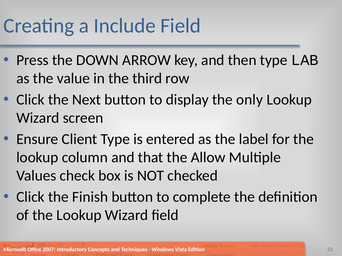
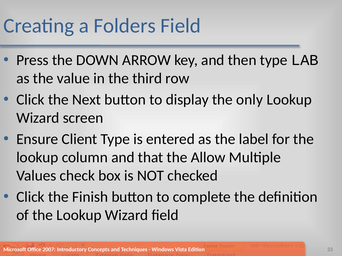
Include: Include -> Folders
